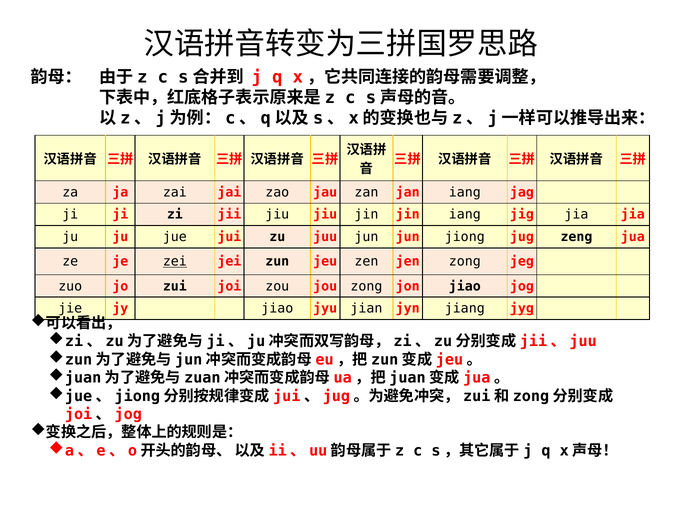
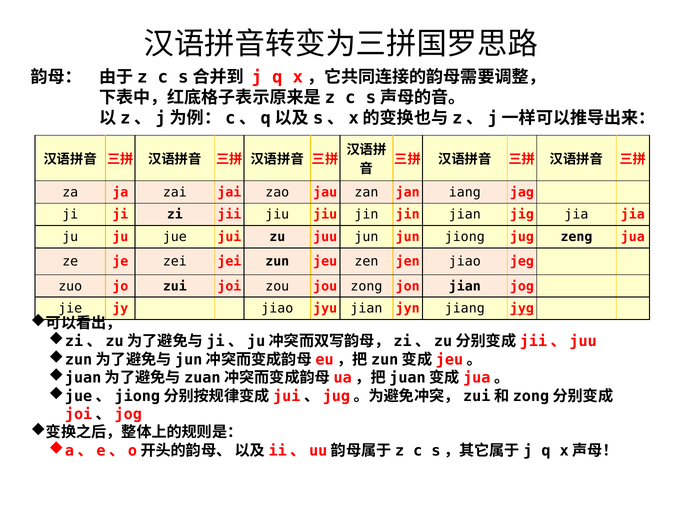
jin iang: iang -> jian
zei underline: present -> none
jen zong: zong -> jiao
jon jiao: jiao -> jian
